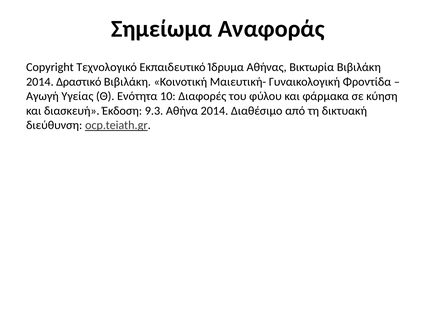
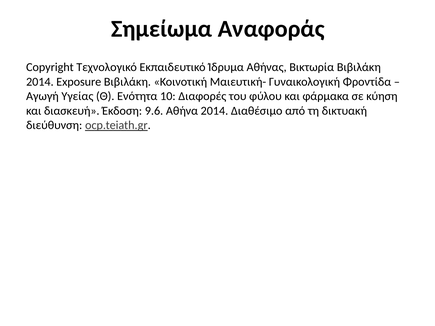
Δραστικό: Δραστικό -> Exposure
9.3: 9.3 -> 9.6
